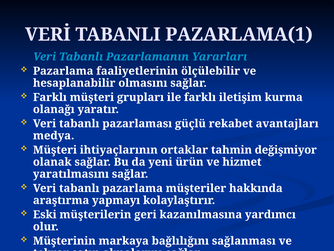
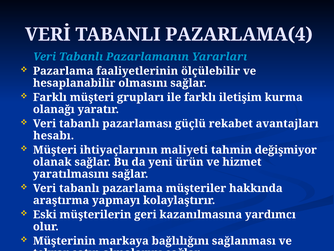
PAZARLAMA(1: PAZARLAMA(1 -> PAZARLAMA(4
medya: medya -> hesabı
ortaklar: ortaklar -> maliyeti
